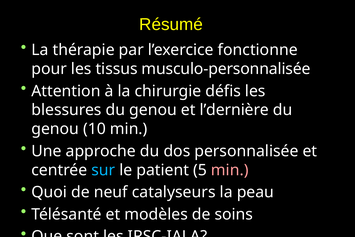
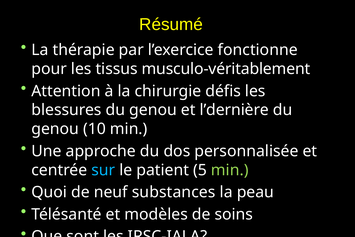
musculo-personnalisée: musculo-personnalisée -> musculo-véritablement
min at (230, 170) colour: pink -> light green
catalyseurs: catalyseurs -> substances
